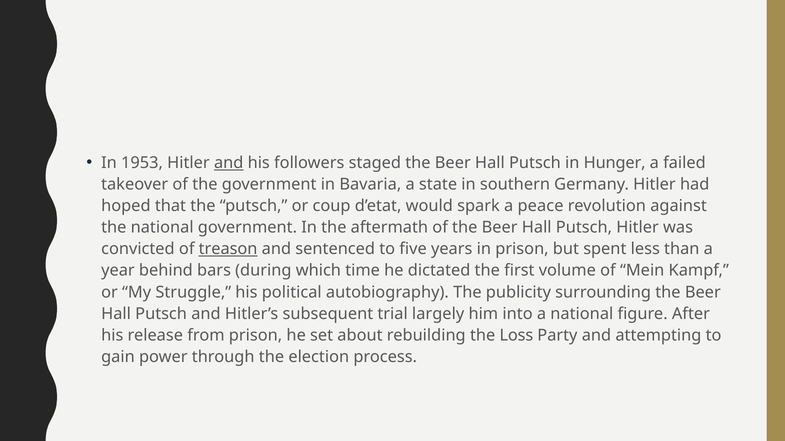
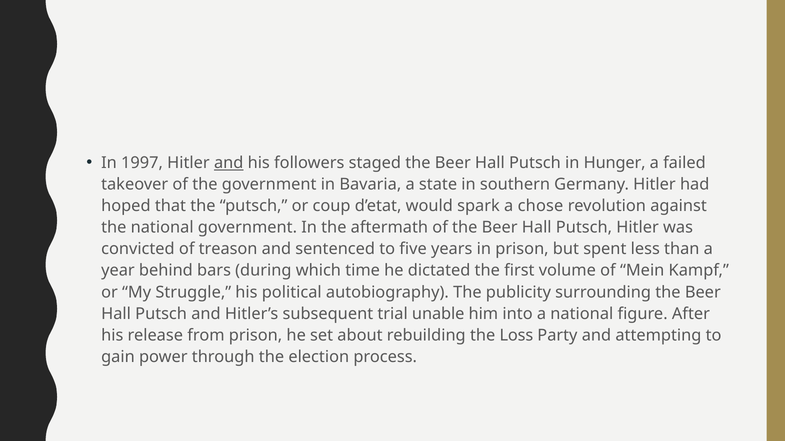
1953: 1953 -> 1997
peace: peace -> chose
treason underline: present -> none
largely: largely -> unable
